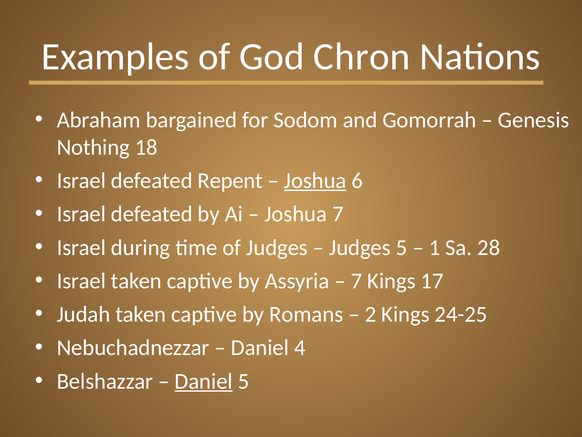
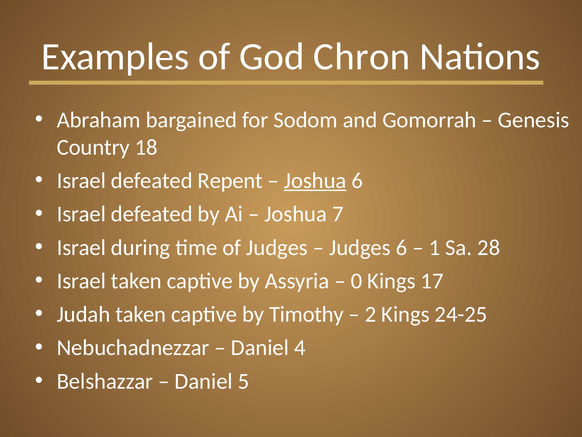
Nothing: Nothing -> Country
Judges 5: 5 -> 6
7 at (356, 281): 7 -> 0
Romans: Romans -> Timothy
Daniel at (204, 381) underline: present -> none
